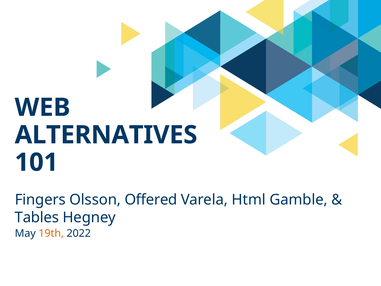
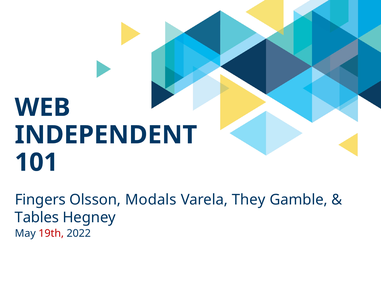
ALTERNATIVES: ALTERNATIVES -> INDEPENDENT
Offered: Offered -> Modals
Html: Html -> They
19th colour: orange -> red
